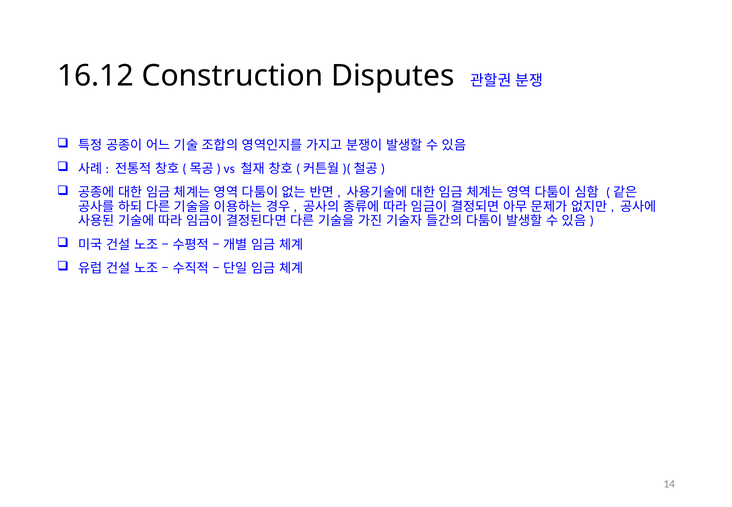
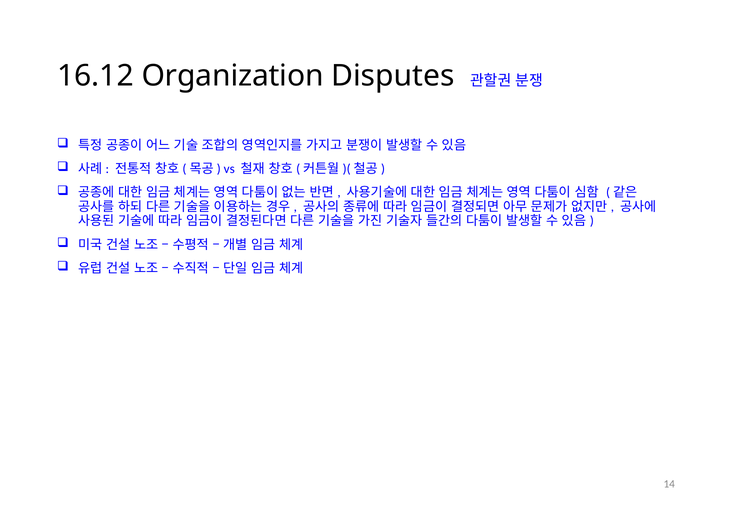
Construction: Construction -> Organization
